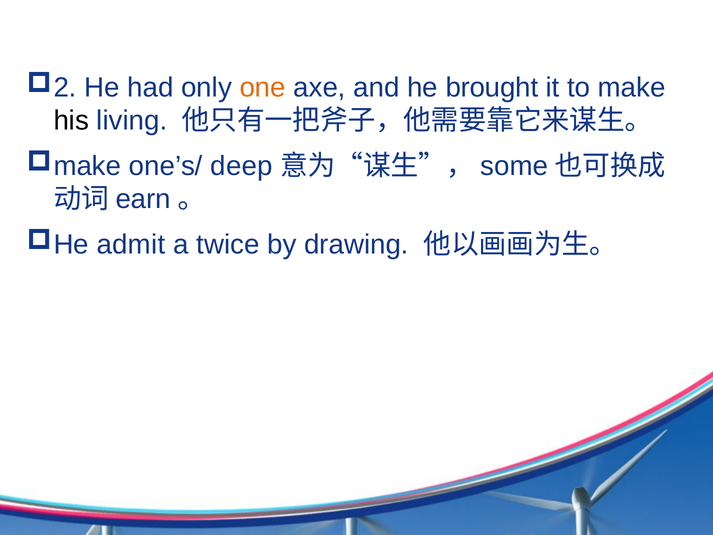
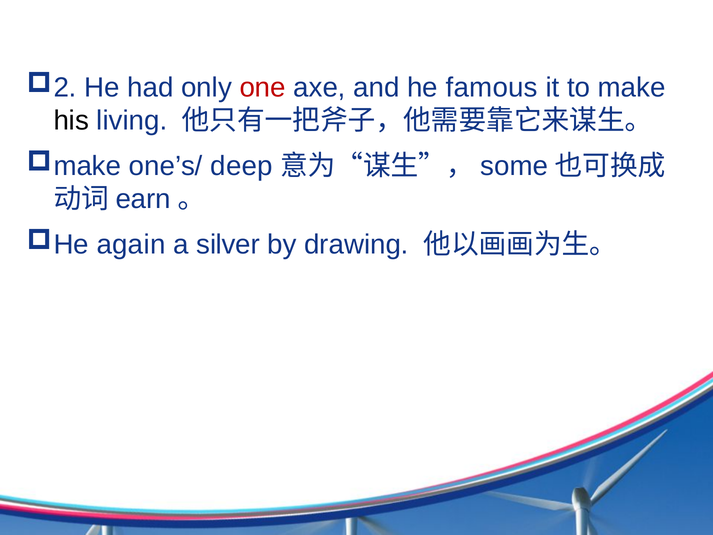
one colour: orange -> red
brought: brought -> famous
admit: admit -> again
twice: twice -> silver
